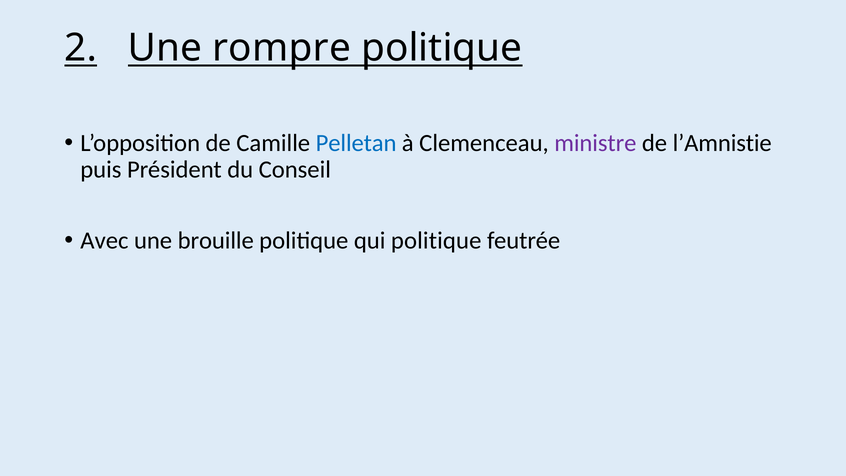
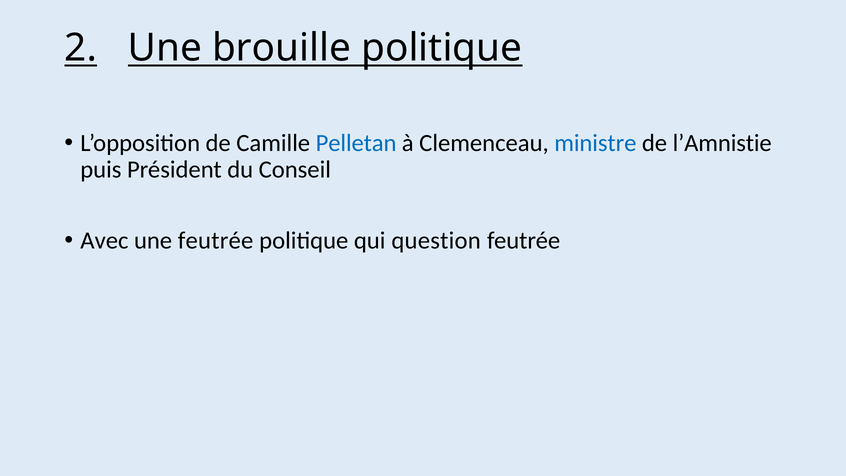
rompre: rompre -> brouille
ministre colour: purple -> blue
une brouille: brouille -> feutrée
qui politique: politique -> question
